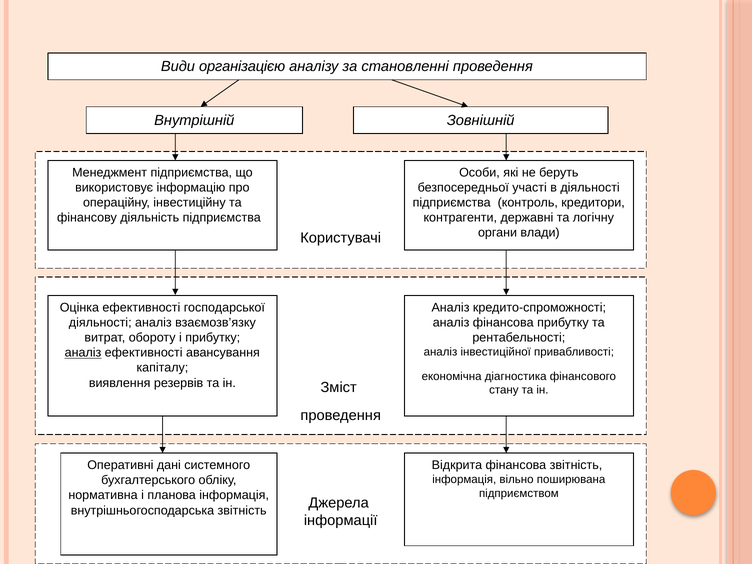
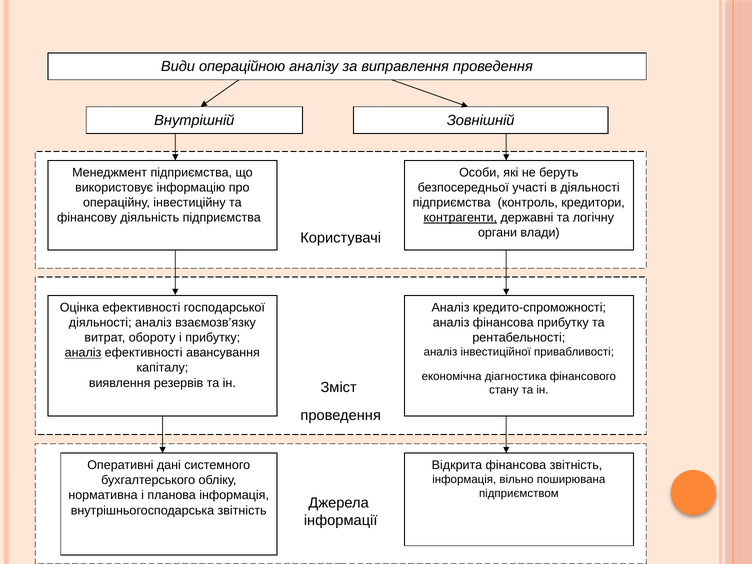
організацією: організацією -> операційною
становленні: становленні -> виправлення
контрагенти underline: none -> present
